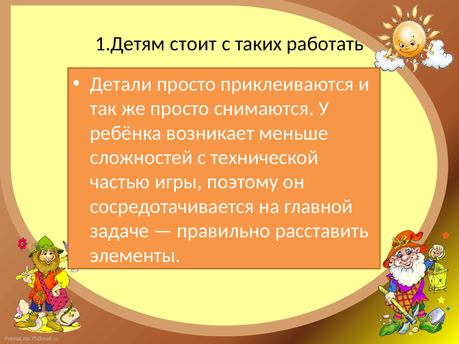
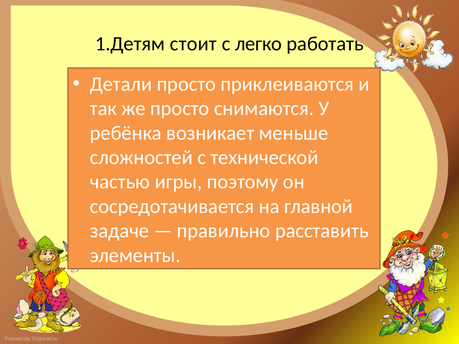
таких: таких -> легко
